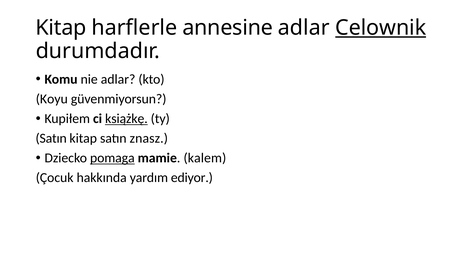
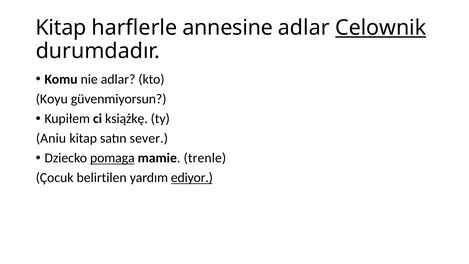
książkę underline: present -> none
Satın at (51, 138): Satın -> Aniu
znasz: znasz -> sever
kalem: kalem -> trenle
hakkında: hakkında -> belirtilen
ediyor underline: none -> present
